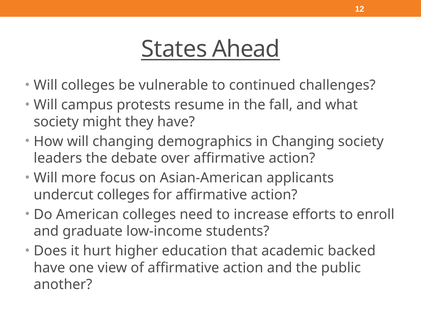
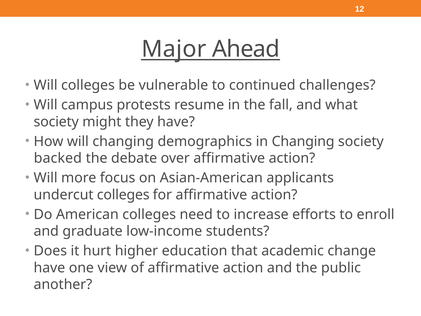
States: States -> Major
leaders: leaders -> backed
backed: backed -> change
